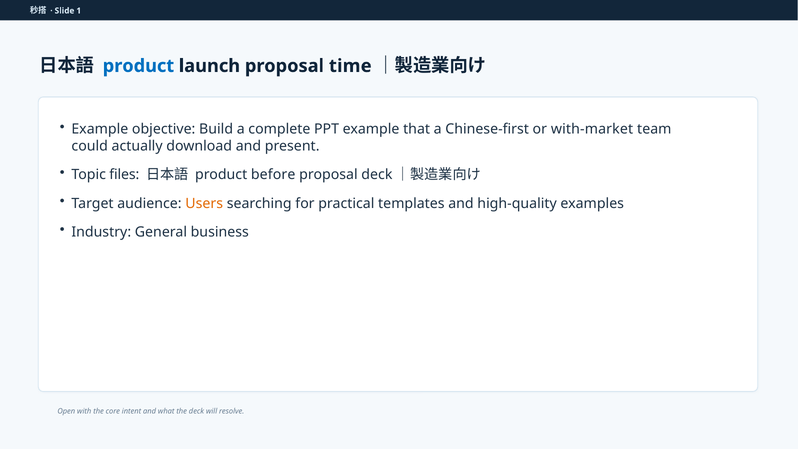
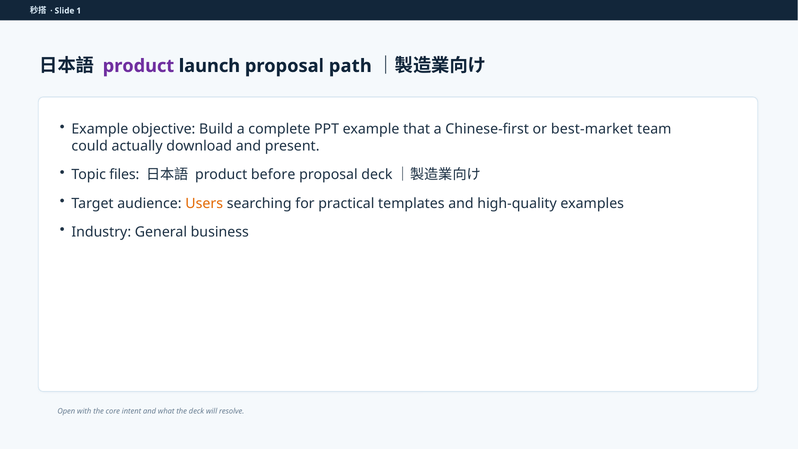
product at (138, 66) colour: blue -> purple
time: time -> path
with-market: with-market -> best-market
